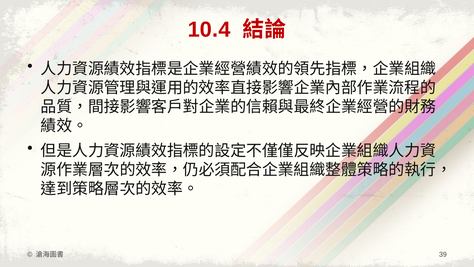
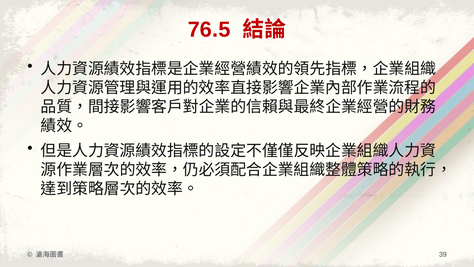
10.4: 10.4 -> 76.5
